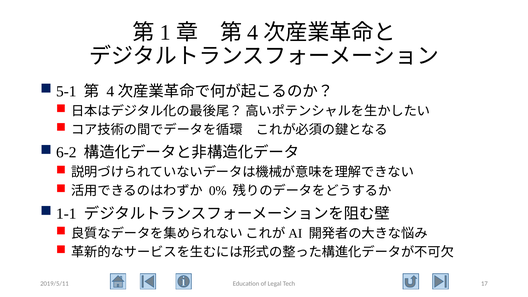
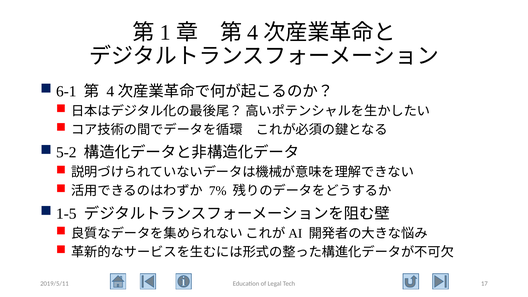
5-1: 5-1 -> 6-1
6-2: 6-2 -> 5-2
0%: 0% -> 7%
1-1: 1-1 -> 1-5
